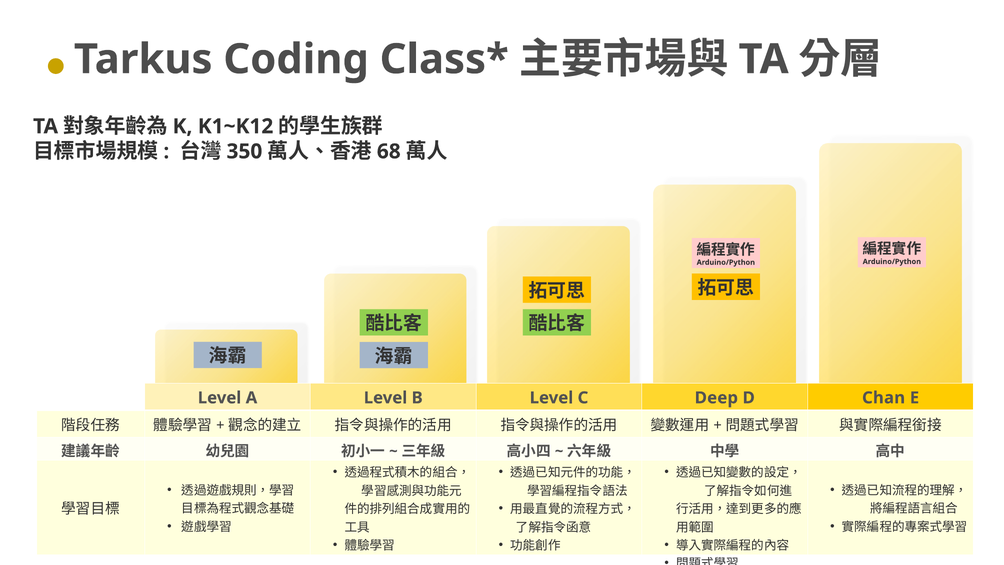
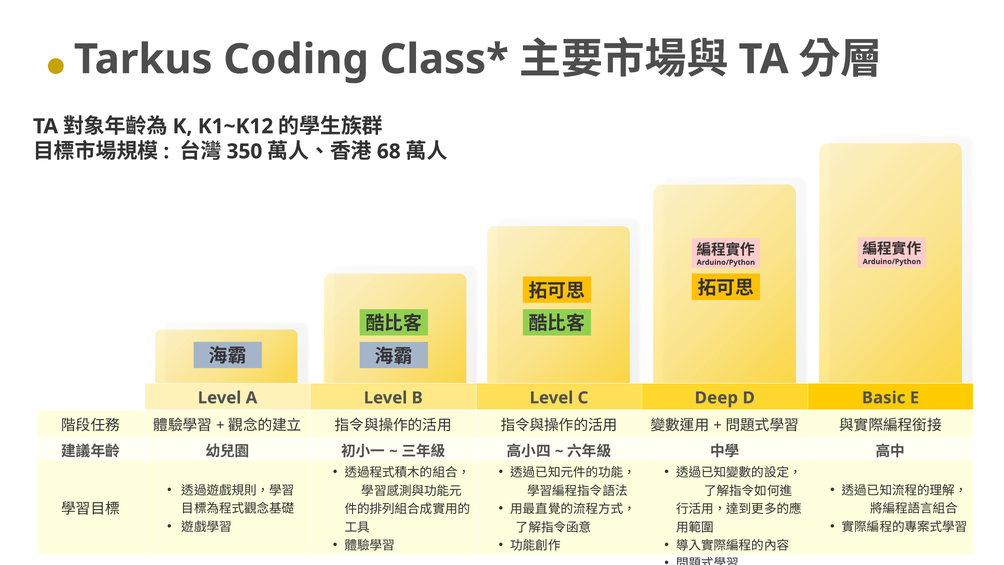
Chan: Chan -> Basic
